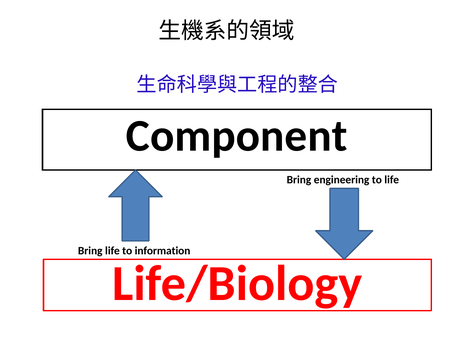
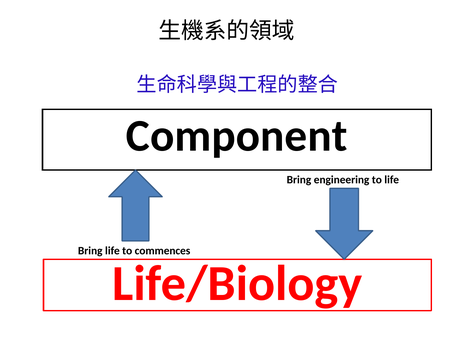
information: information -> commences
